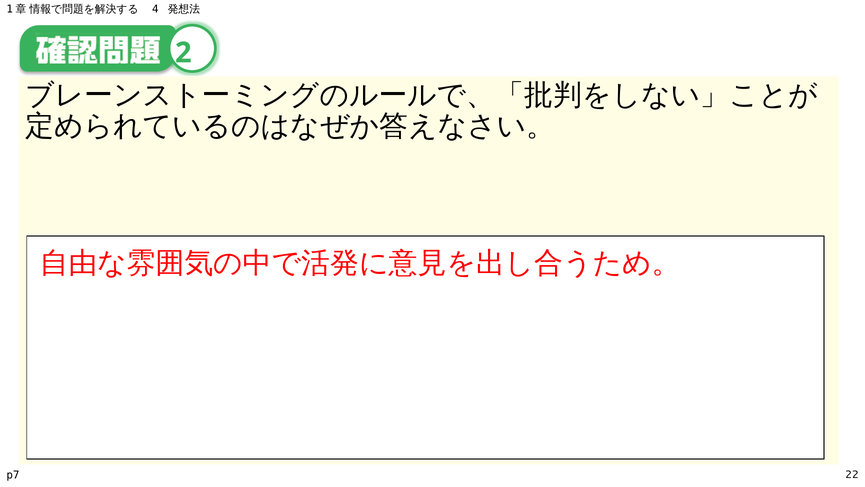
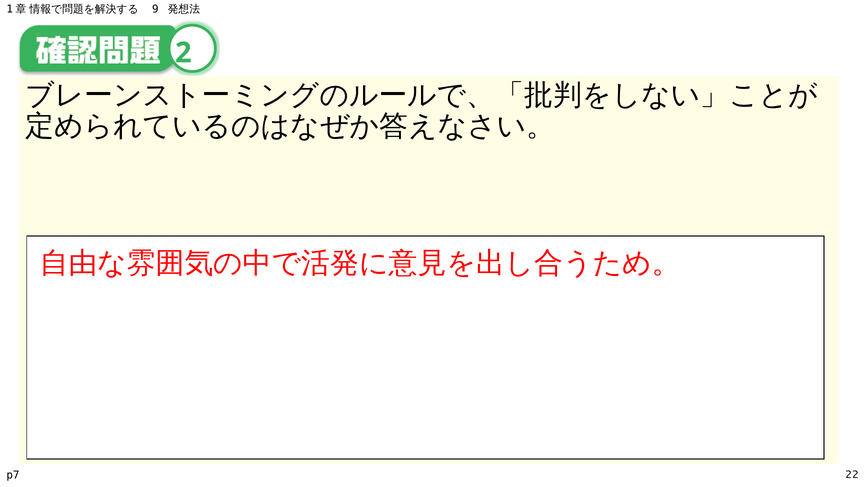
4: 4 -> 9
